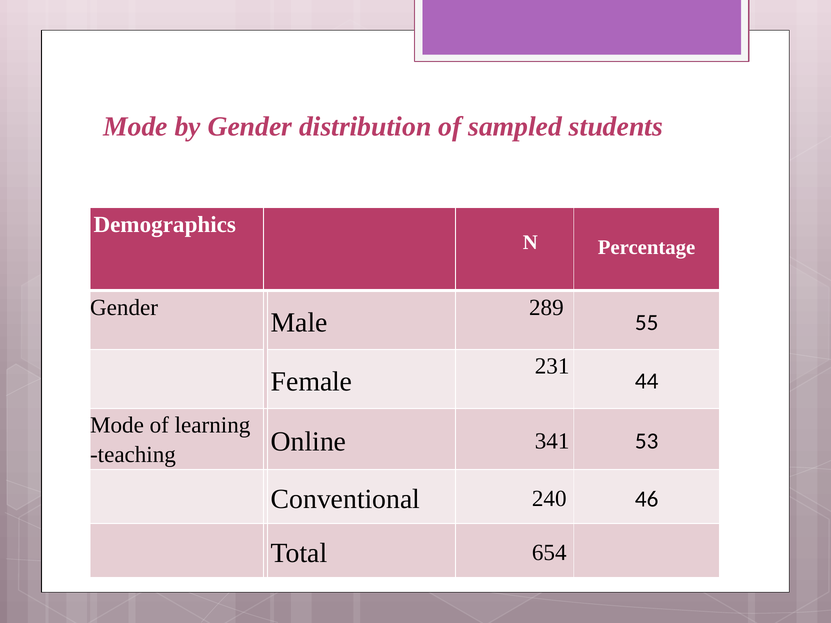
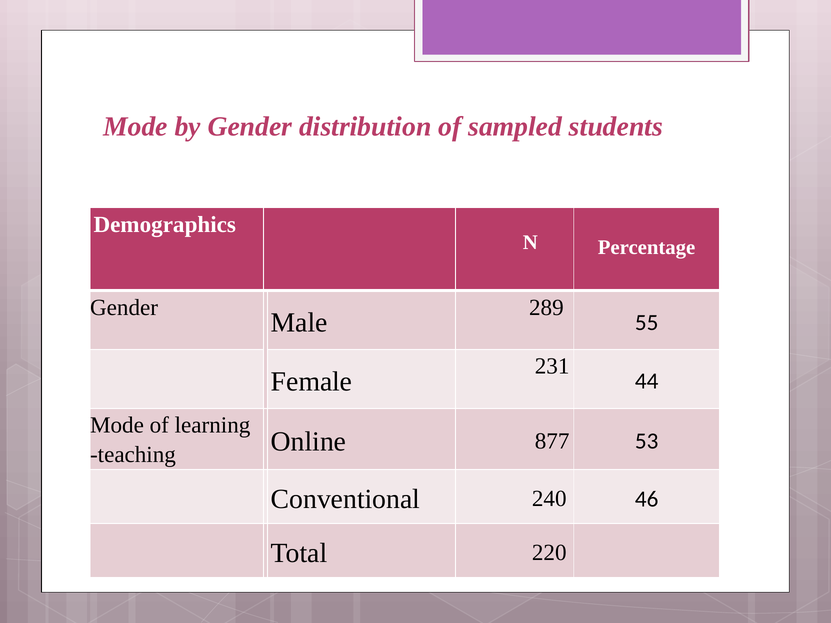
341: 341 -> 877
654: 654 -> 220
